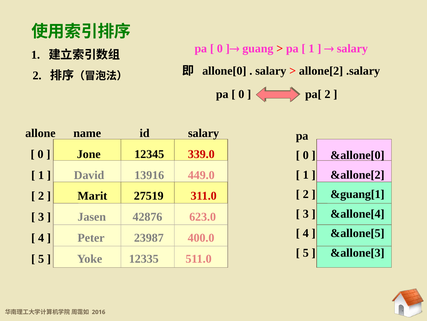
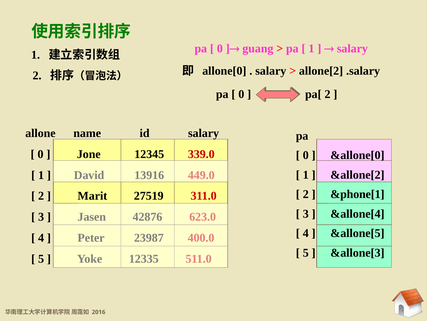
&guang[1: &guang[1 -> &phone[1
